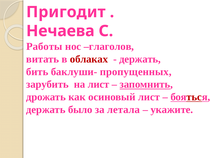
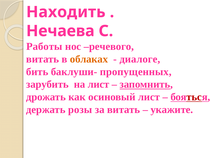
Пригодит: Пригодит -> Находить
глаголов: глаголов -> речевого
облаках colour: red -> orange
держать at (140, 59): держать -> диалоге
было: было -> розы
за летала: летала -> витать
